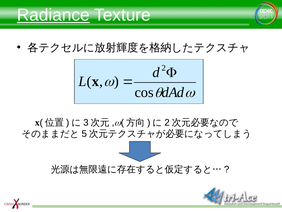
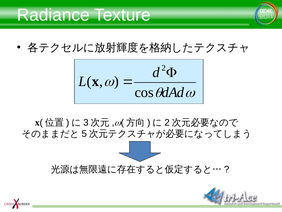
Radiance underline: present -> none
